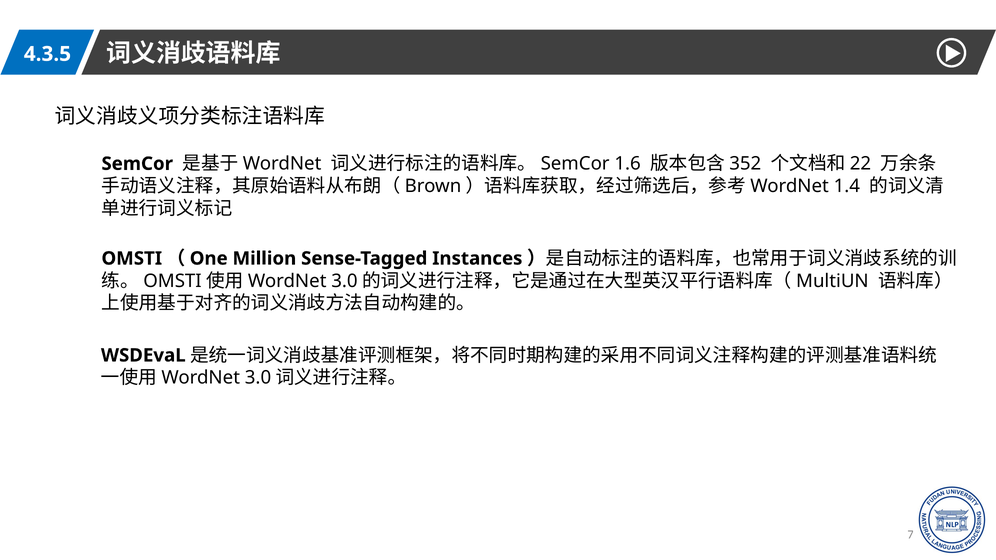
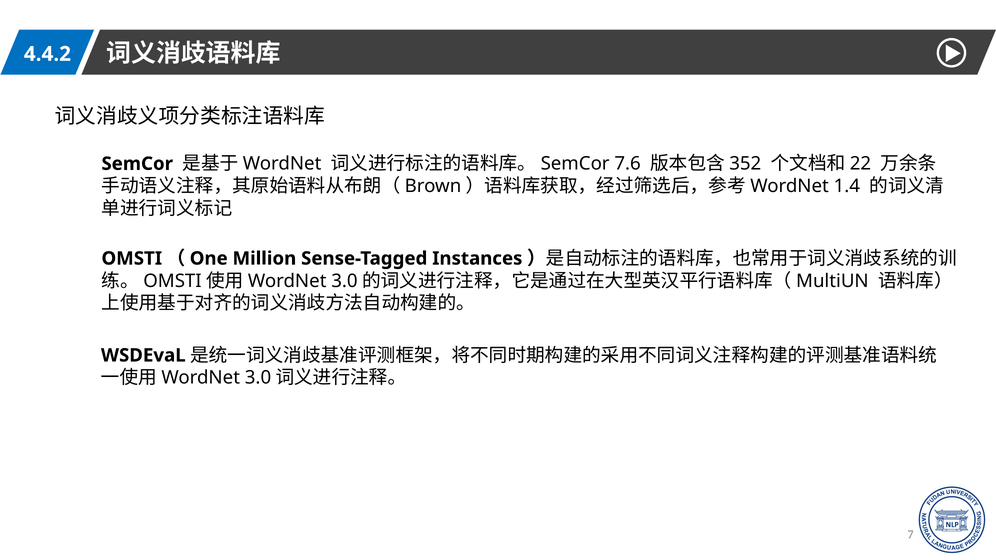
4.3.5: 4.3.5 -> 4.4.2
1.6: 1.6 -> 7.6
